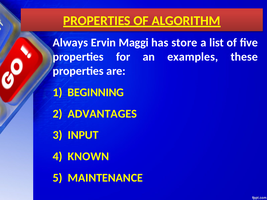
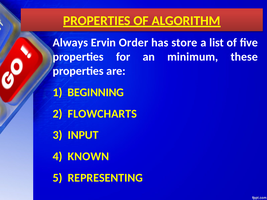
Maggi: Maggi -> Order
examples: examples -> minimum
ADVANTAGES: ADVANTAGES -> FLOWCHARTS
MAINTENANCE: MAINTENANCE -> REPRESENTING
